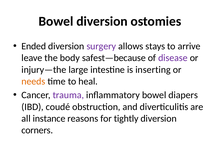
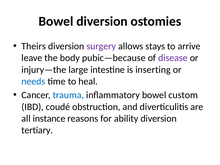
Ended: Ended -> Theirs
safest—because: safest—because -> pubic—because
needs colour: orange -> blue
trauma colour: purple -> blue
diapers: diapers -> custom
tightly: tightly -> ability
corners: corners -> tertiary
